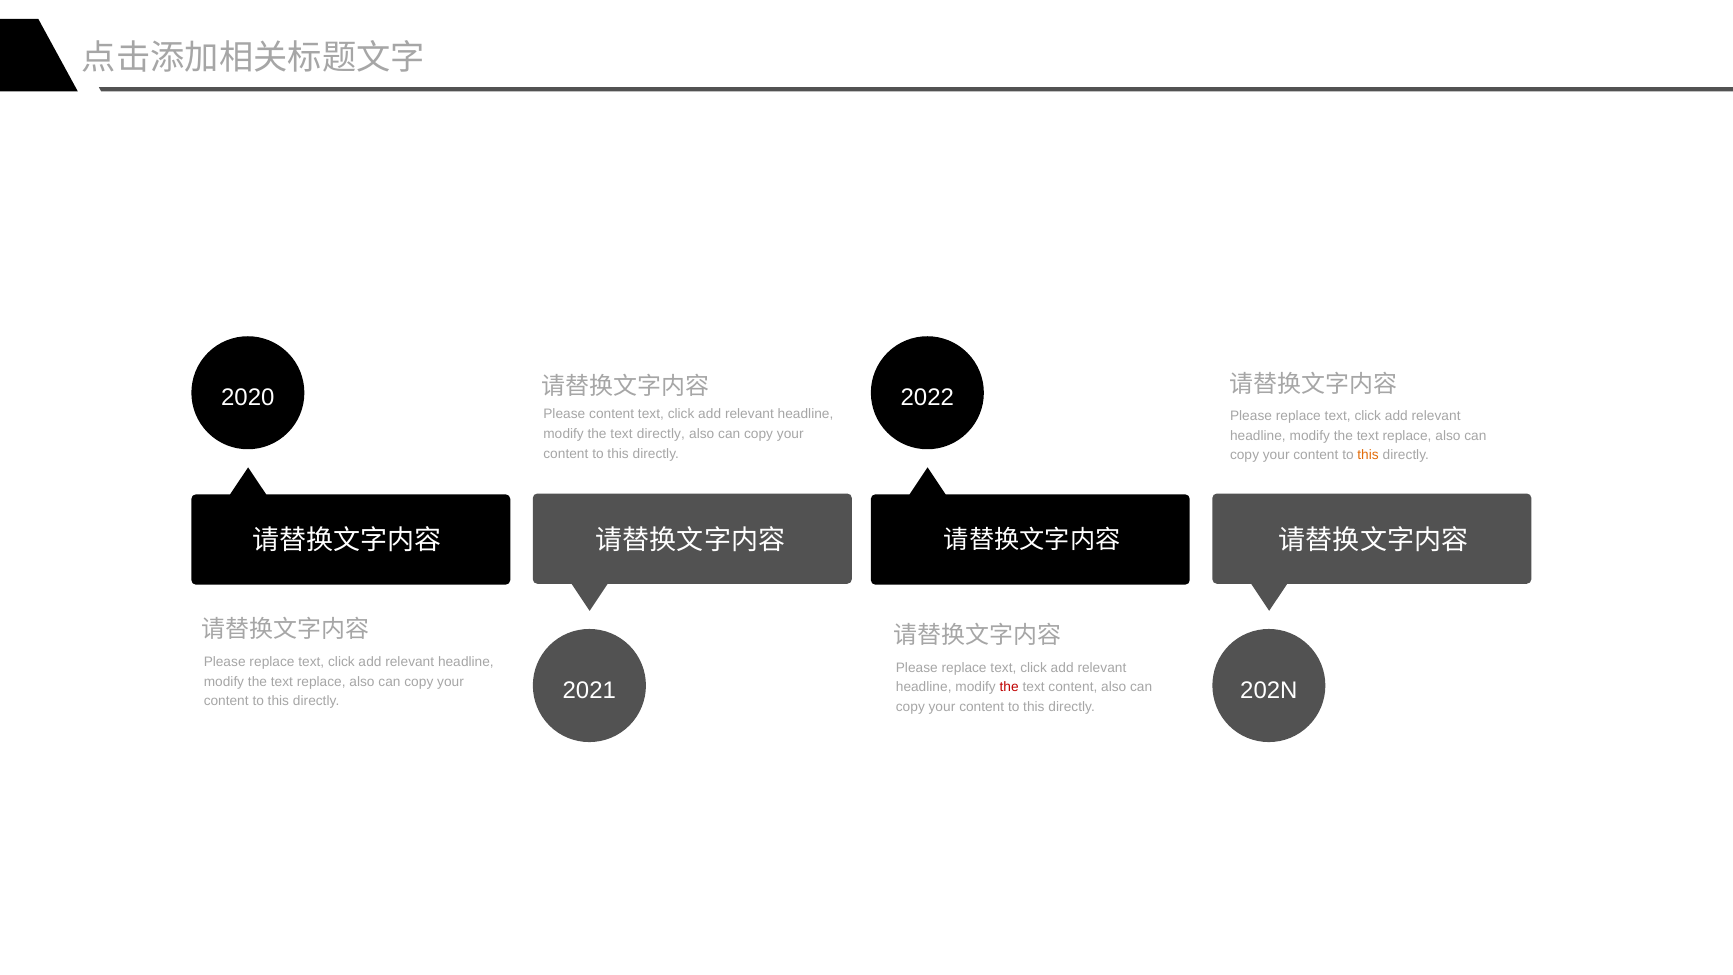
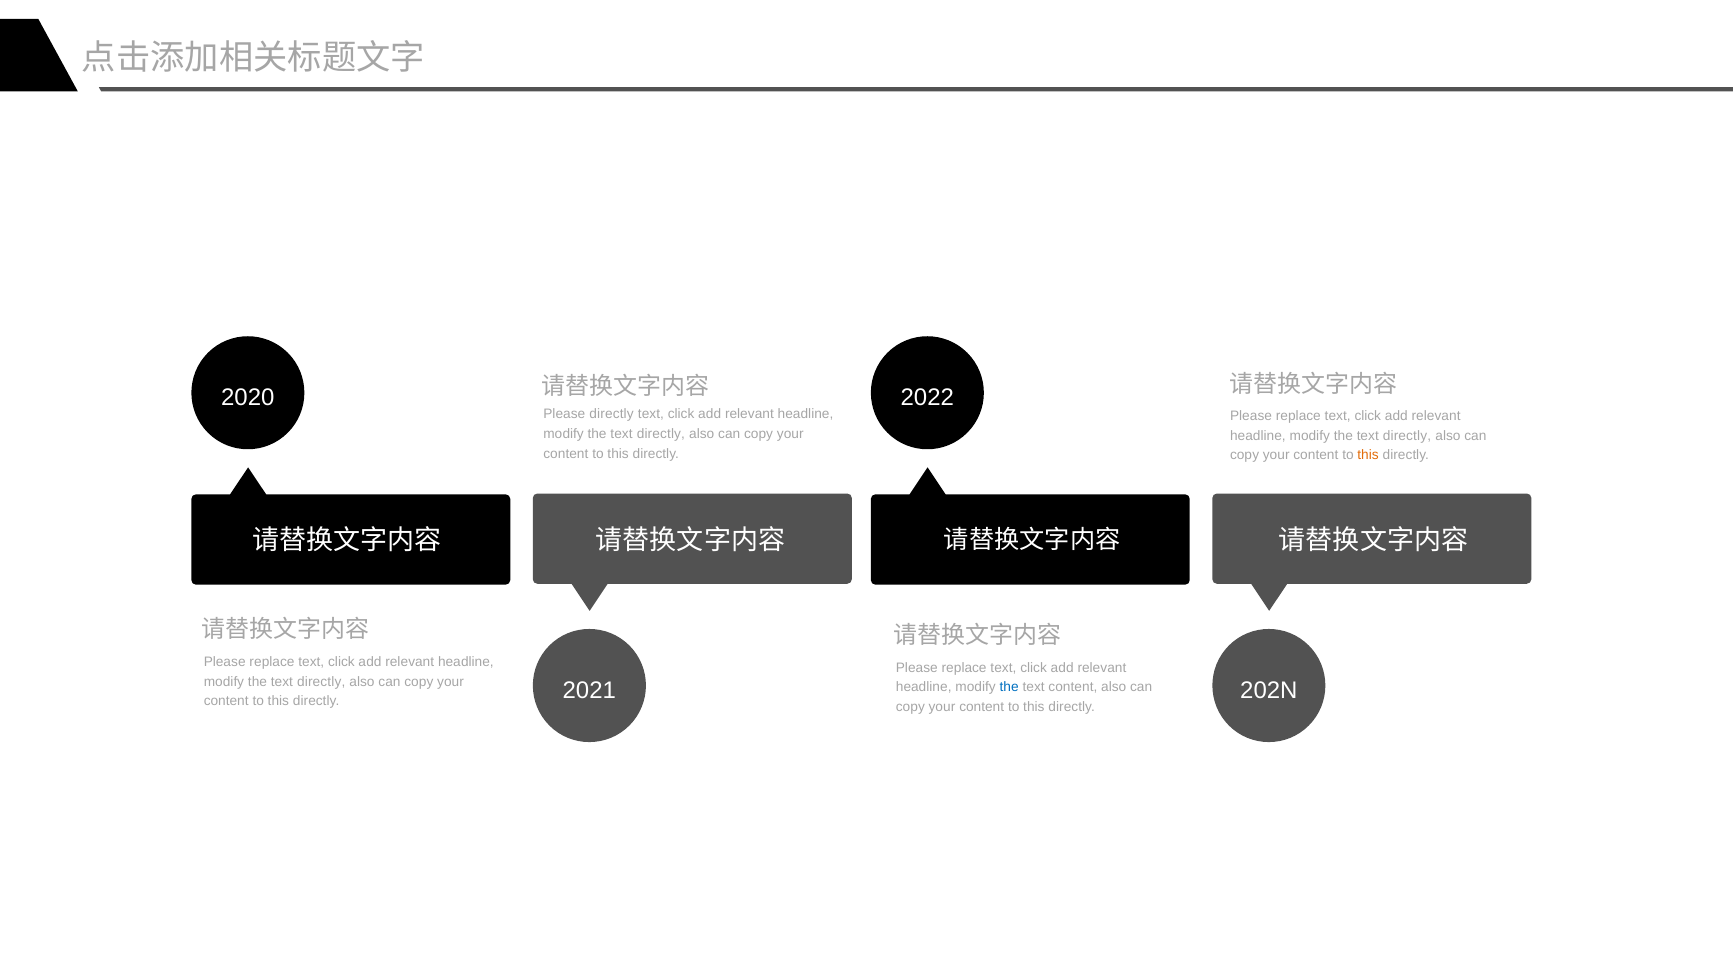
Please content: content -> directly
replace at (1407, 436): replace -> directly
replace at (321, 682): replace -> directly
the at (1009, 687) colour: red -> blue
